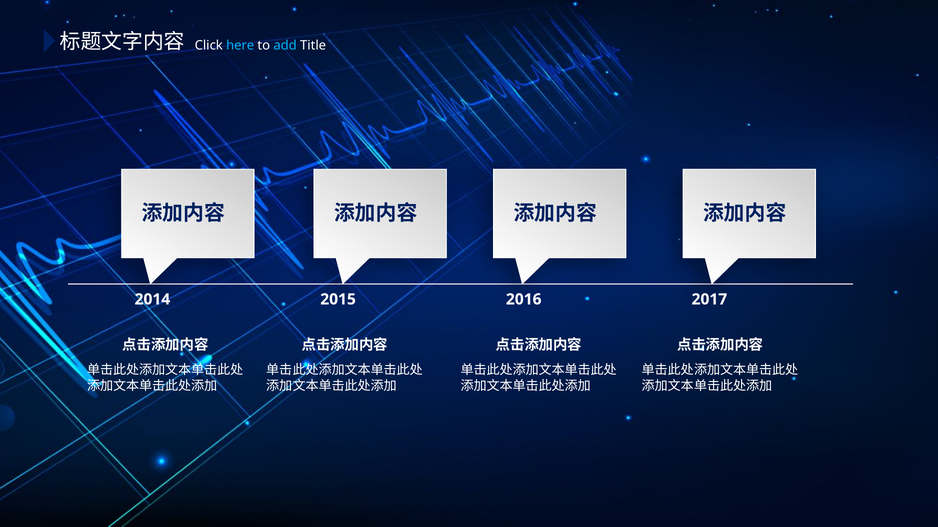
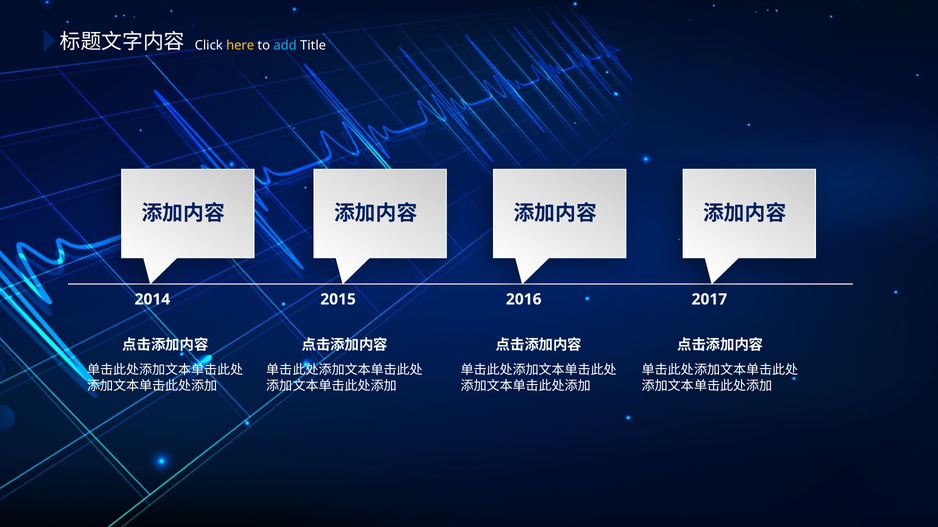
here colour: light blue -> yellow
